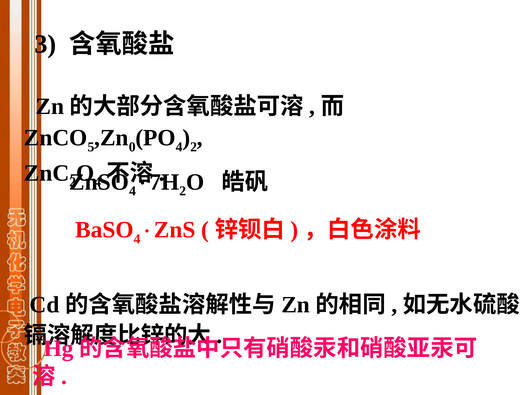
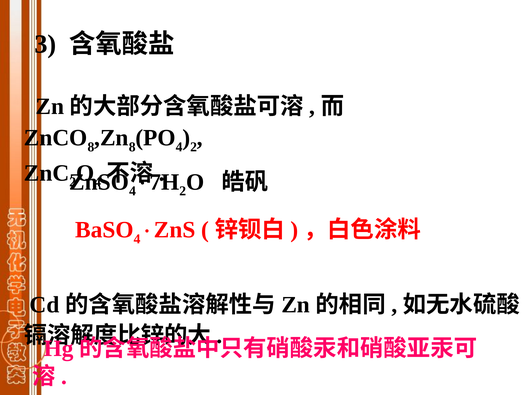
5 at (91, 147): 5 -> 8
0 at (132, 147): 0 -> 8
